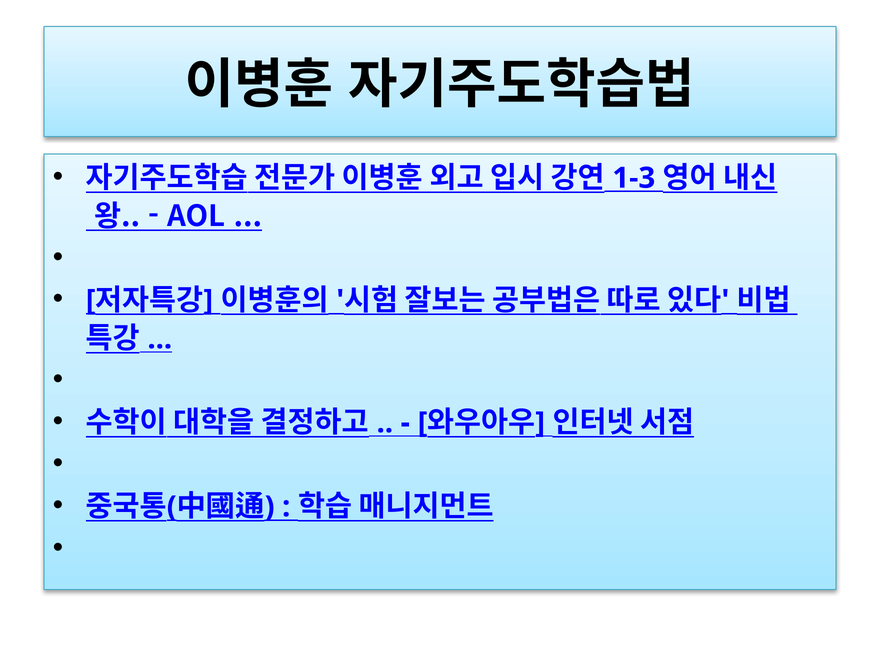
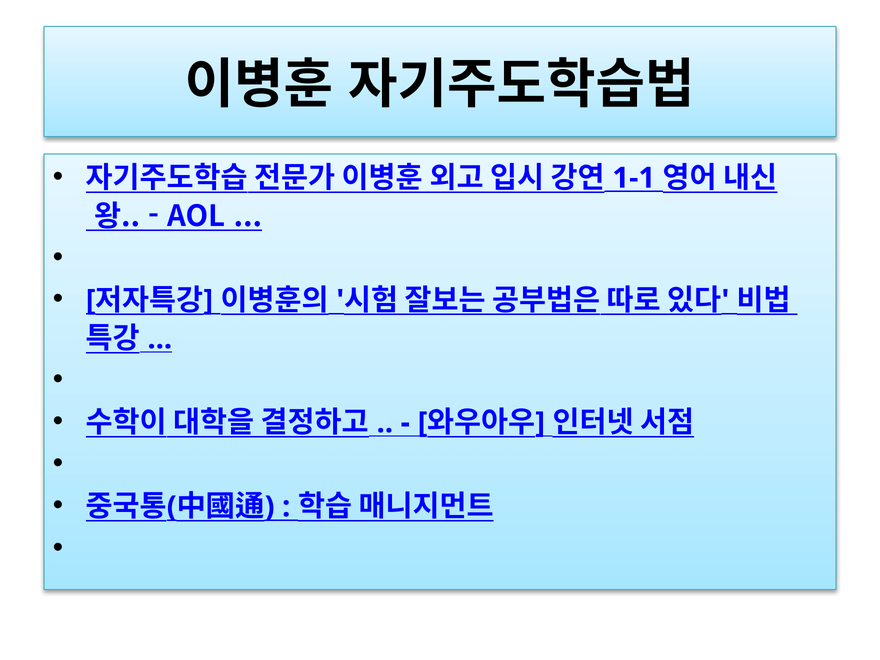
1-3: 1-3 -> 1-1
